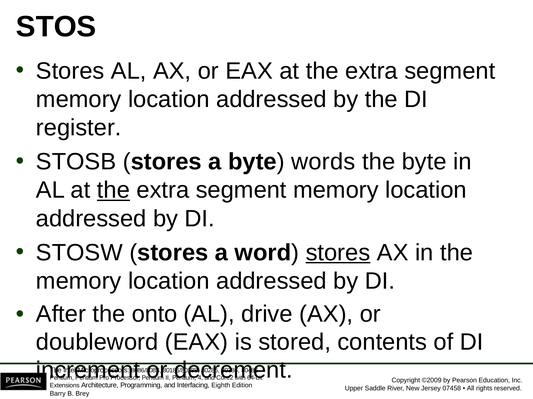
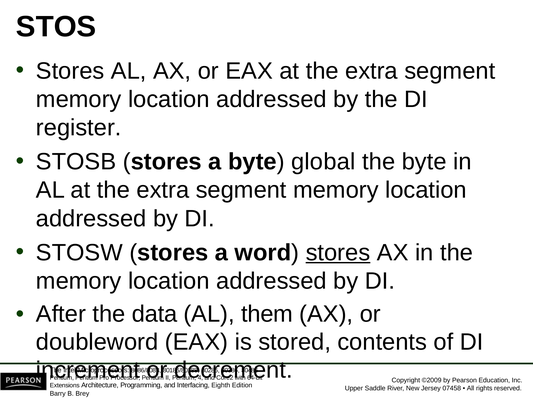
words: words -> global
the at (113, 191) underline: present -> none
onto: onto -> data
drive: drive -> them
